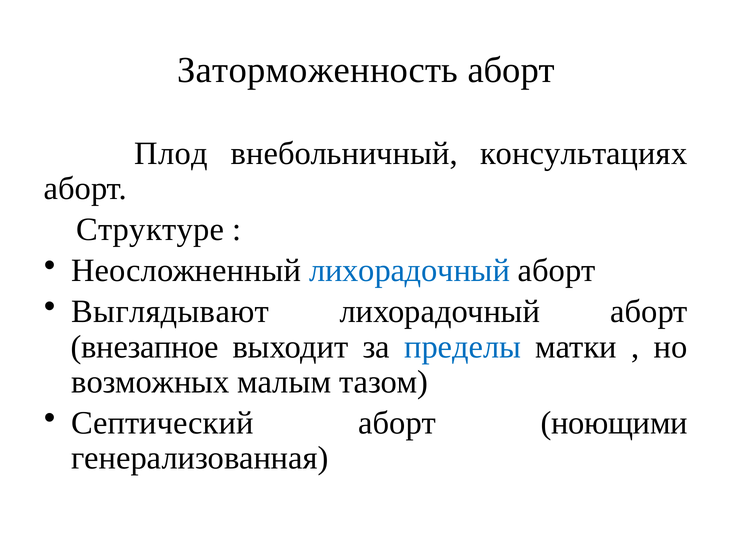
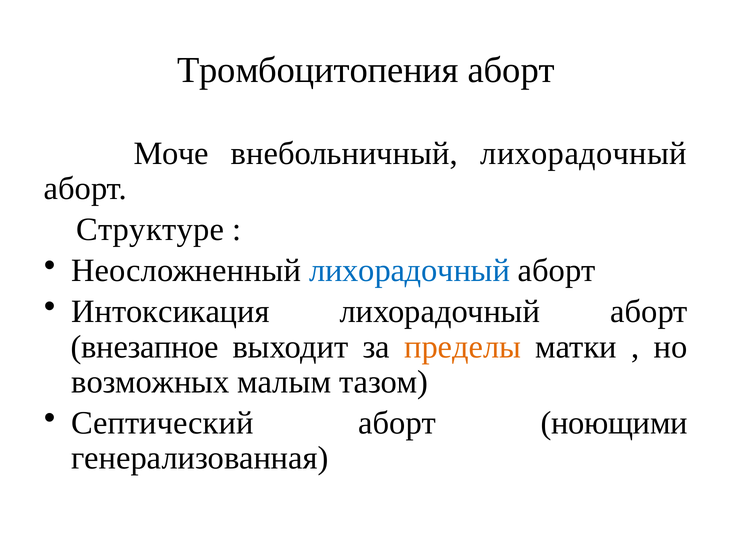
Заторможенность: Заторможенность -> Тромбоцитопения
Плод: Плод -> Моче
внебольничный консультациях: консультациях -> лихорадочный
Выглядывают: Выглядывают -> Интоксикация
пределы colour: blue -> orange
